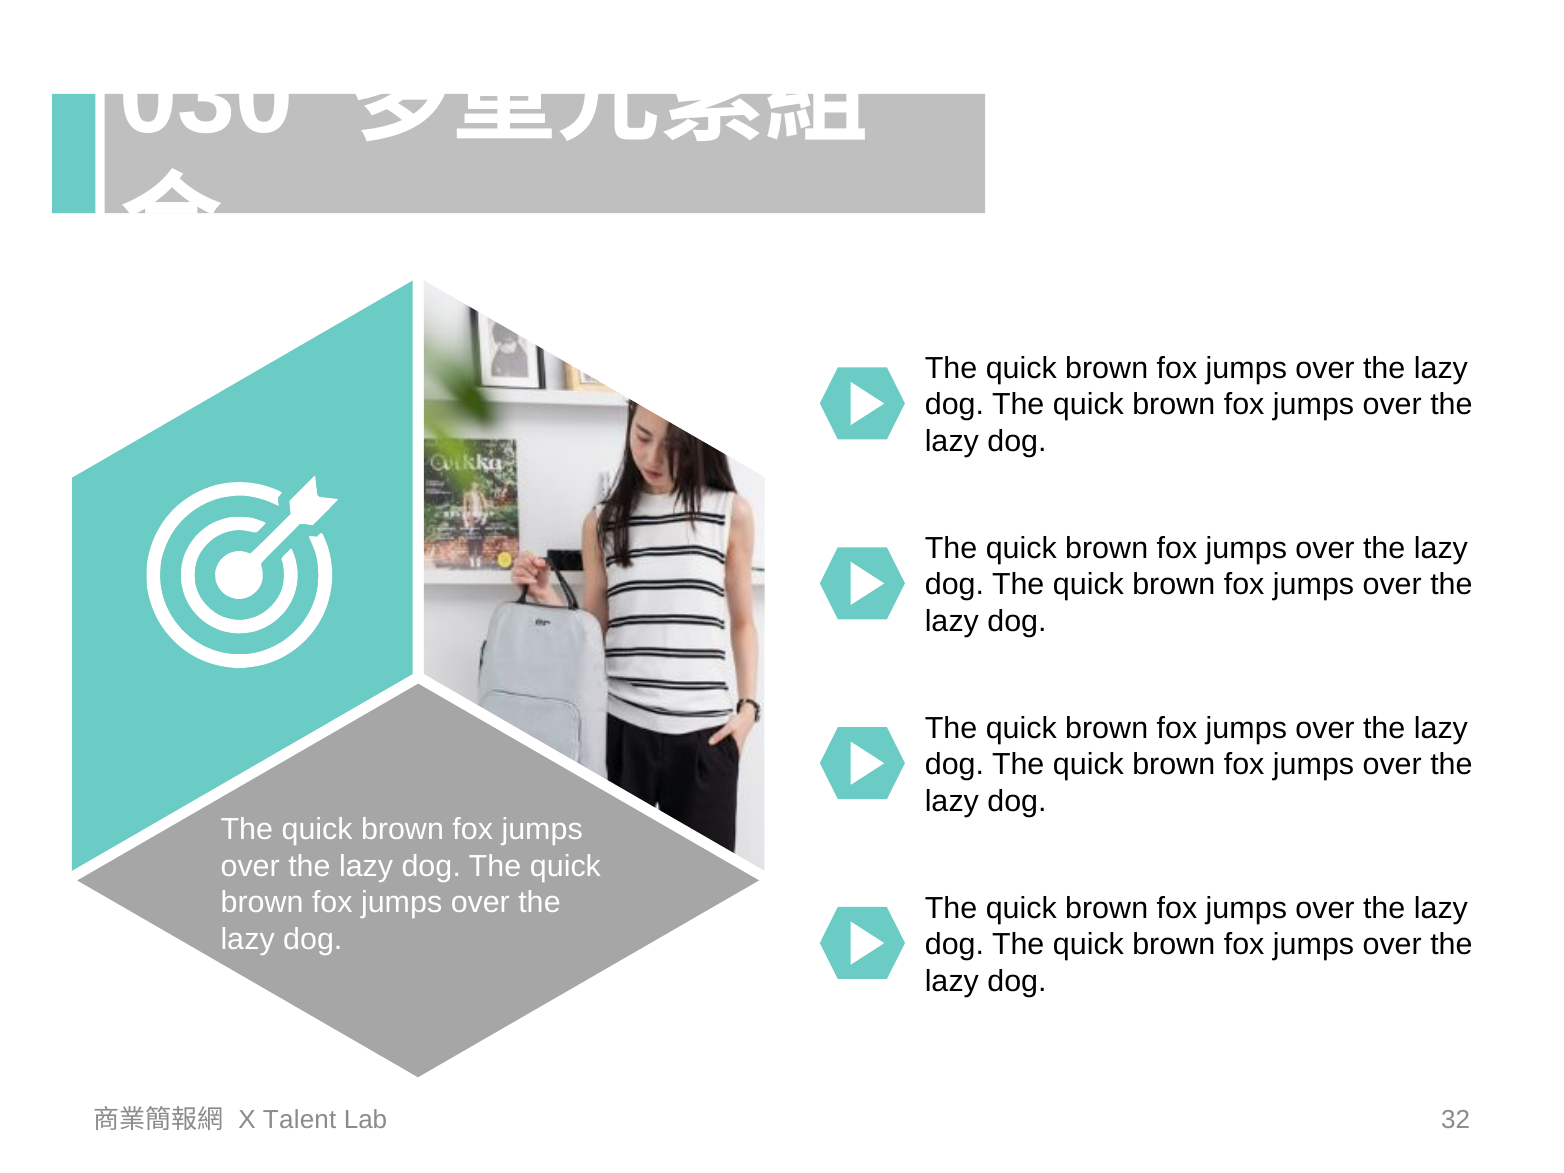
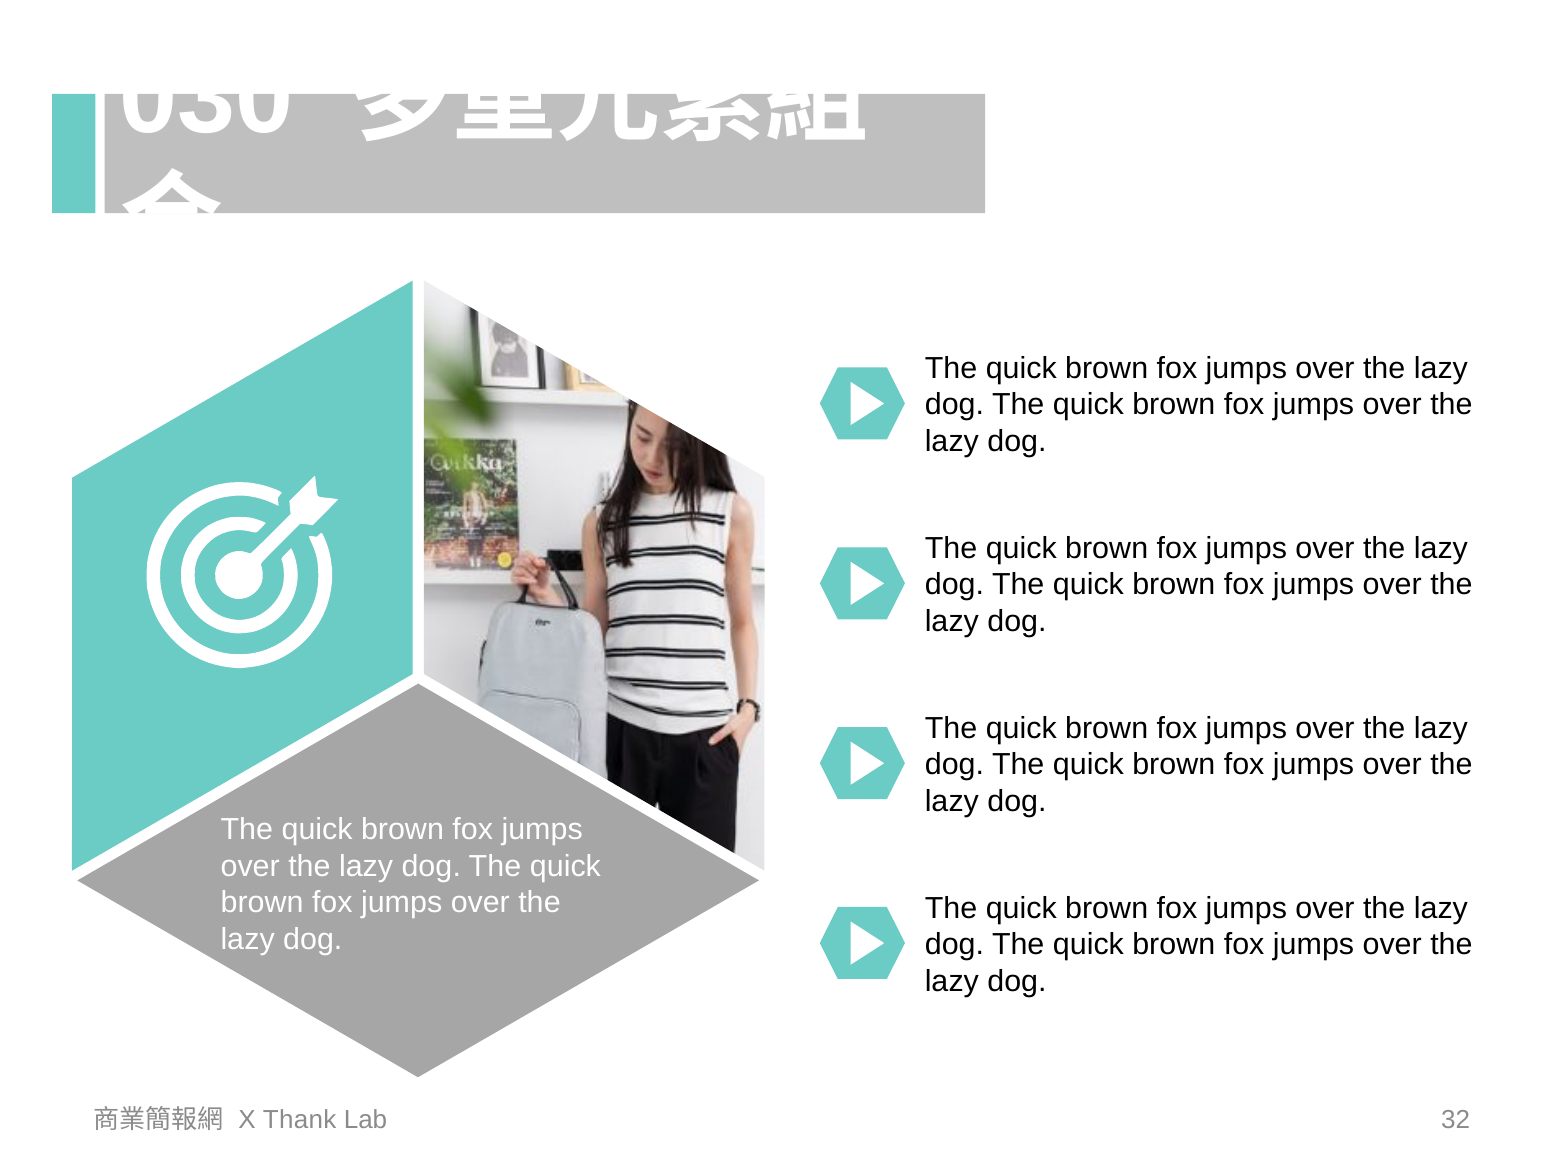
Talent: Talent -> Thank
